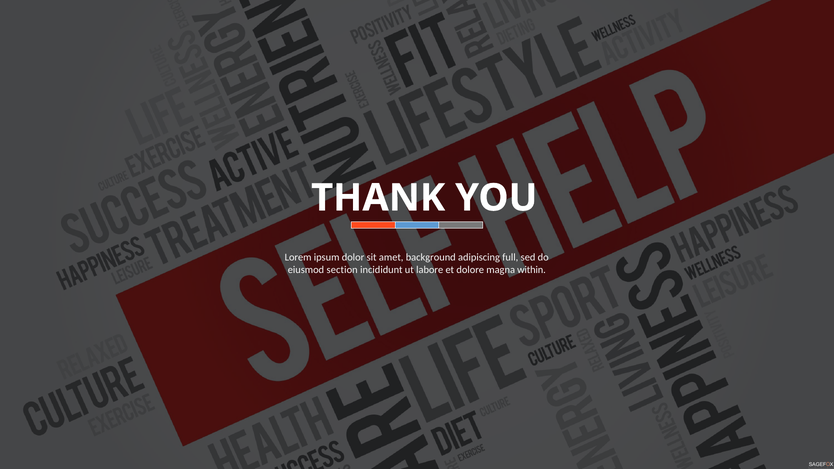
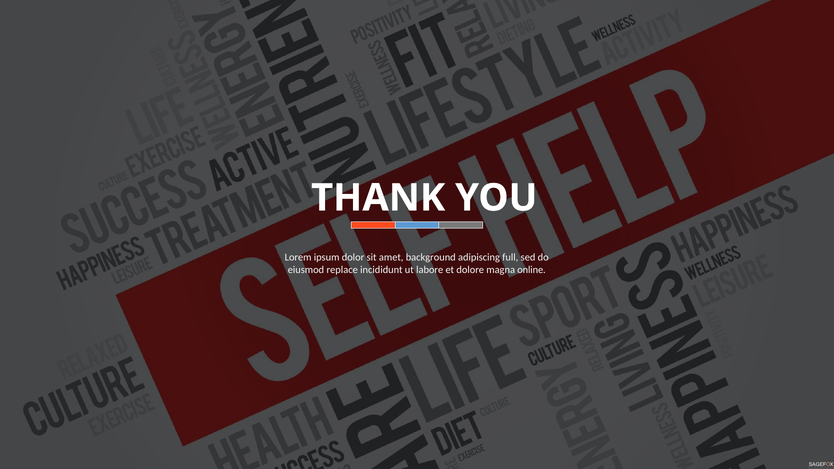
section: section -> replace
within: within -> online
